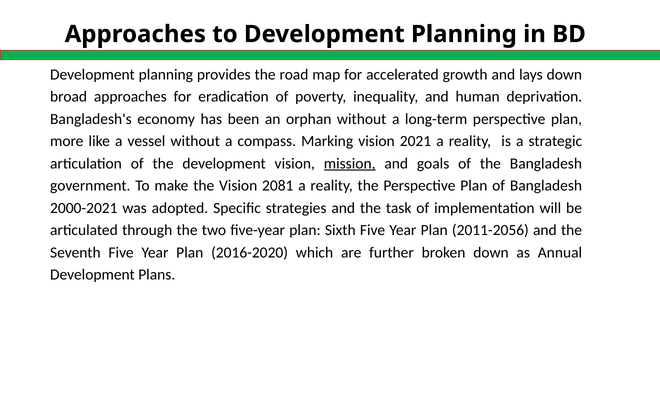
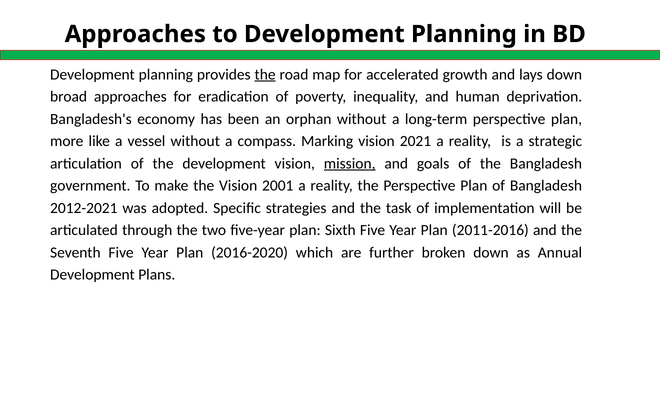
the at (265, 75) underline: none -> present
2081: 2081 -> 2001
2000-2021: 2000-2021 -> 2012-2021
2011-2056: 2011-2056 -> 2011-2016
